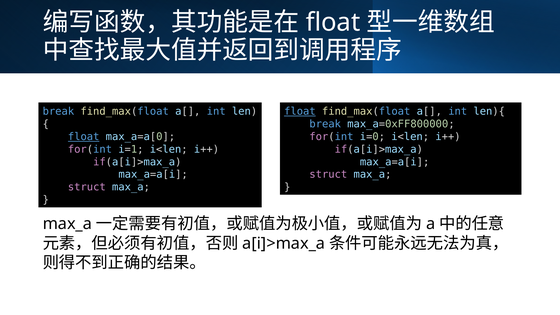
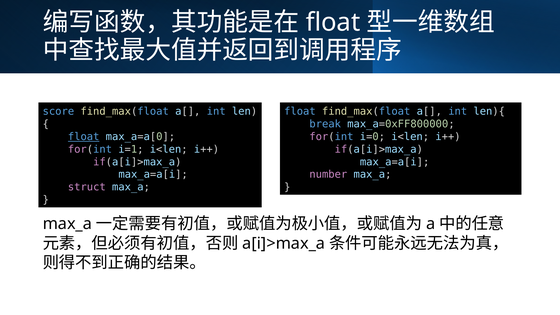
break at (58, 112): break -> score
float at (300, 112) underline: present -> none
struct at (328, 175): struct -> number
